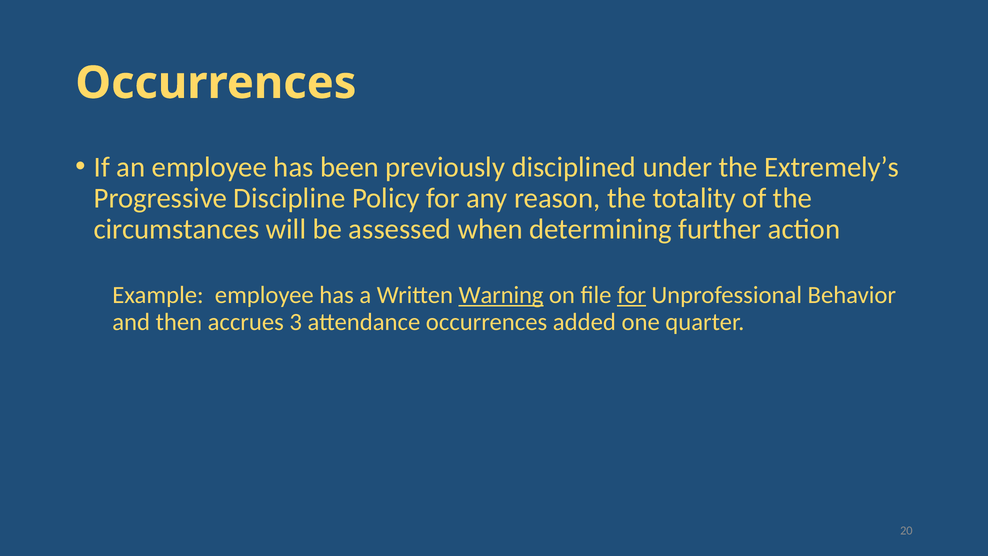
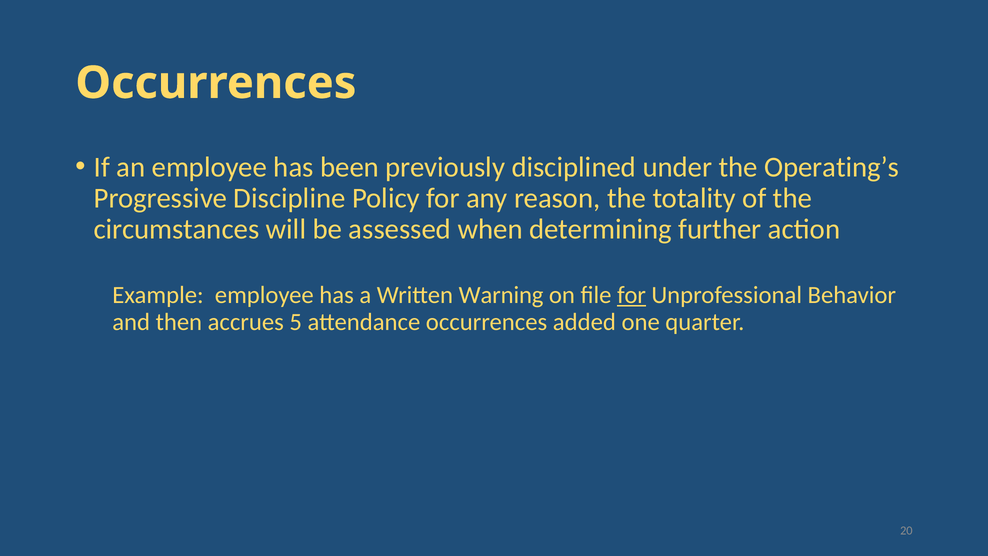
Extremely’s: Extremely’s -> Operating’s
Warning underline: present -> none
3: 3 -> 5
